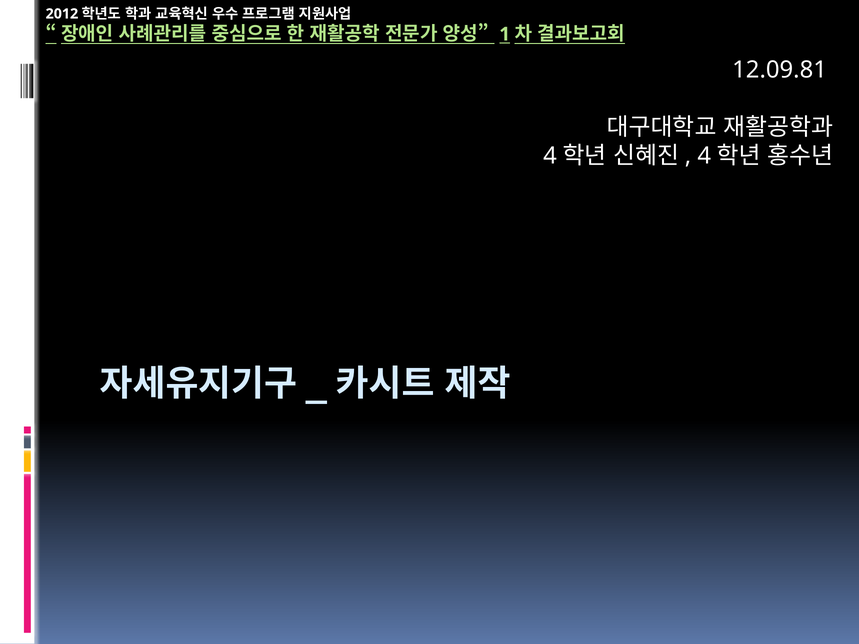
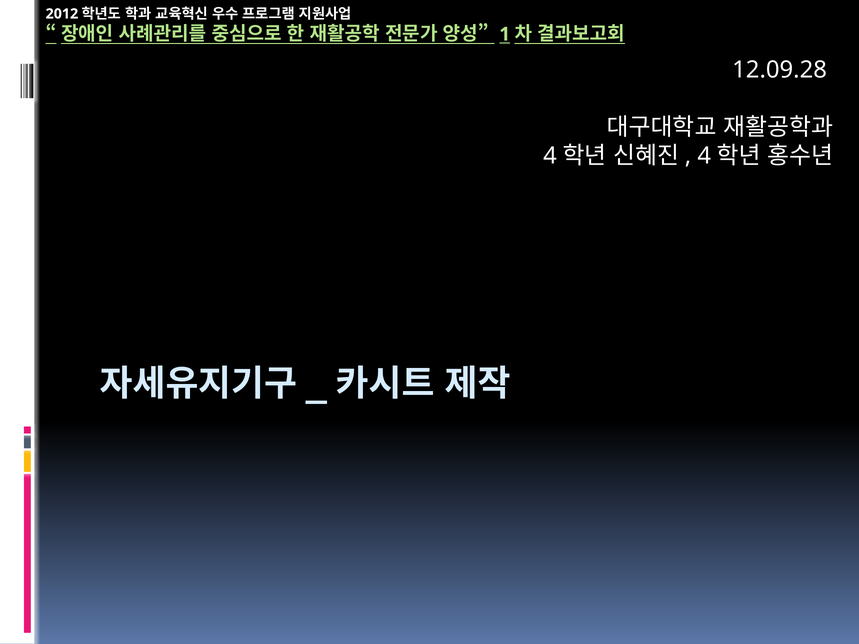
12.09.81: 12.09.81 -> 12.09.28
